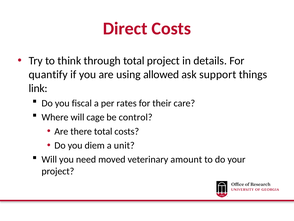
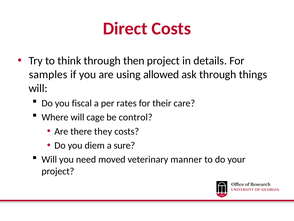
through total: total -> then
quantify: quantify -> samples
ask support: support -> through
link at (38, 88): link -> will
there total: total -> they
unit: unit -> sure
amount: amount -> manner
